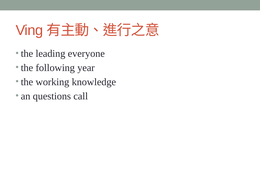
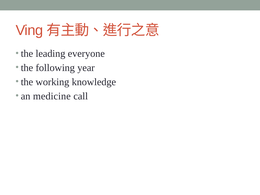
questions: questions -> medicine
